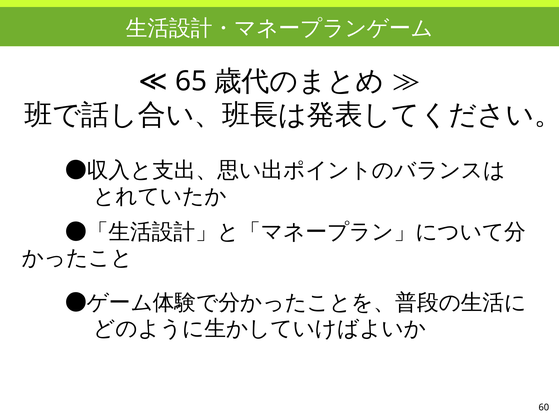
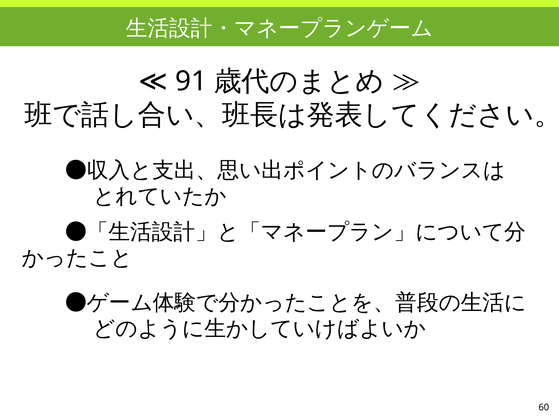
65: 65 -> 91
